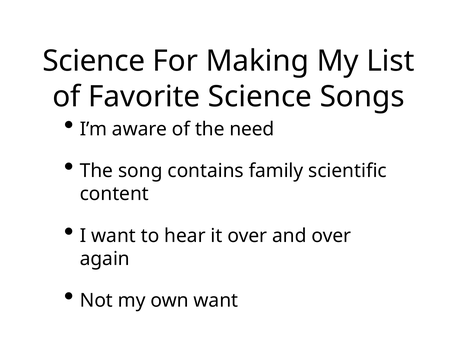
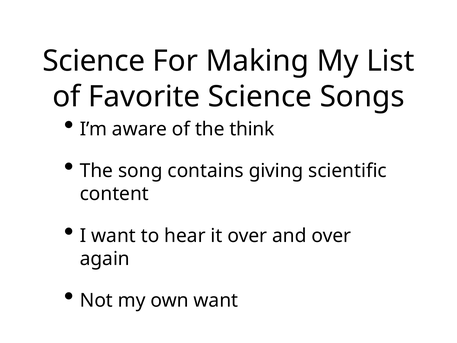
need: need -> think
family: family -> giving
